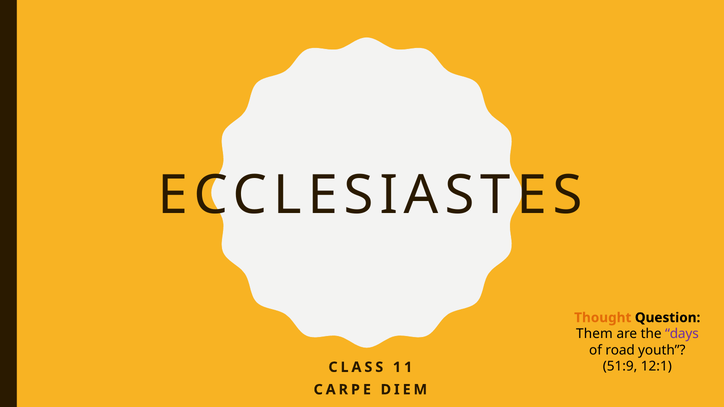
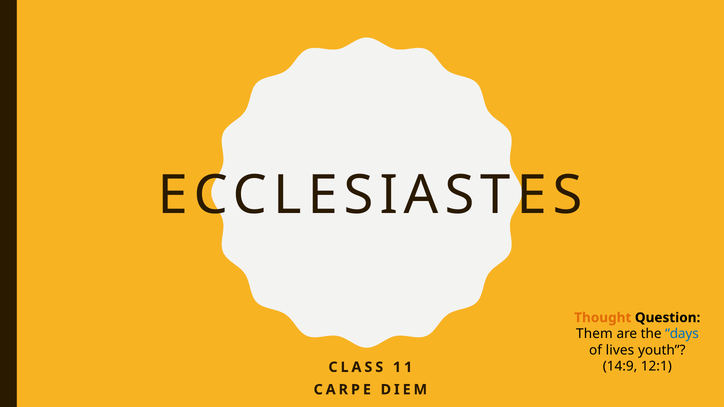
days colour: purple -> blue
road: road -> lives
51:9: 51:9 -> 14:9
